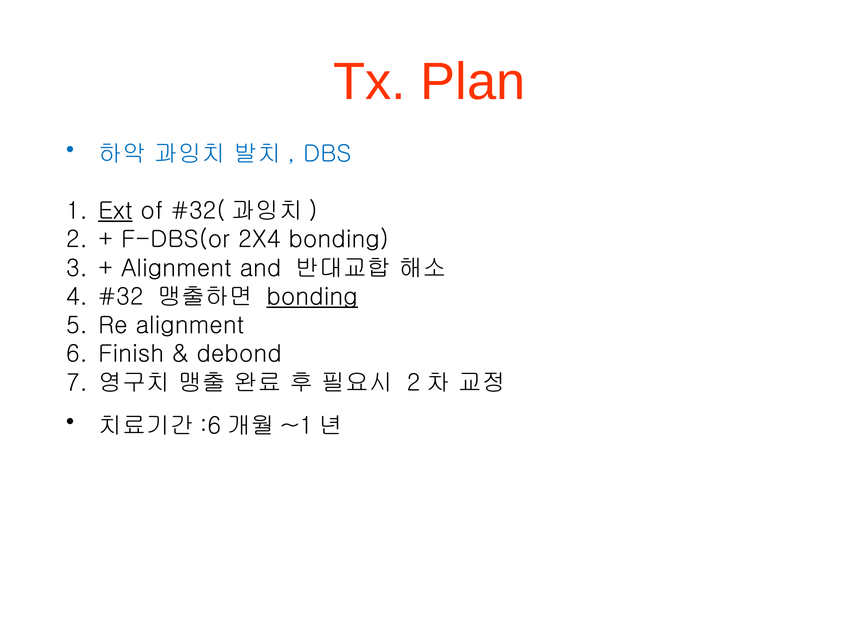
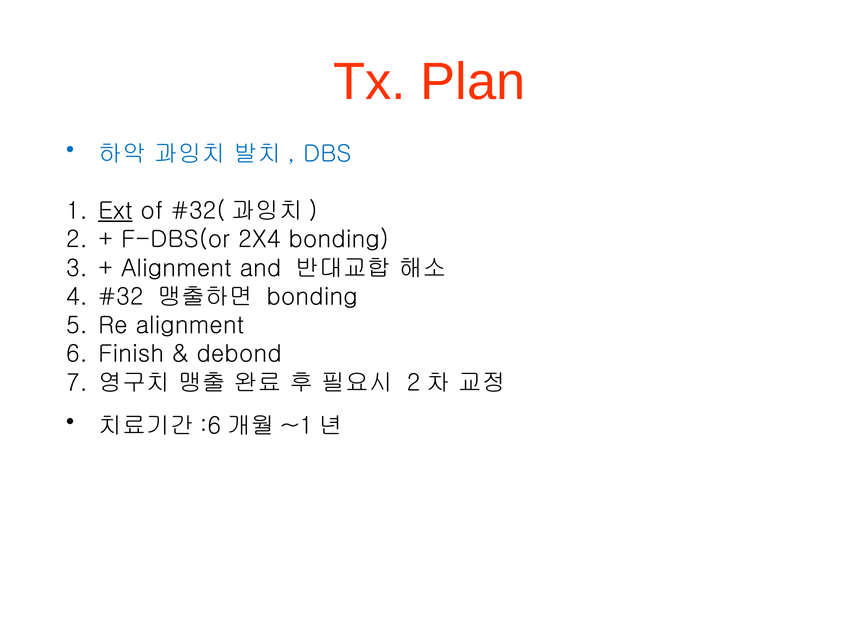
bonding at (312, 297) underline: present -> none
